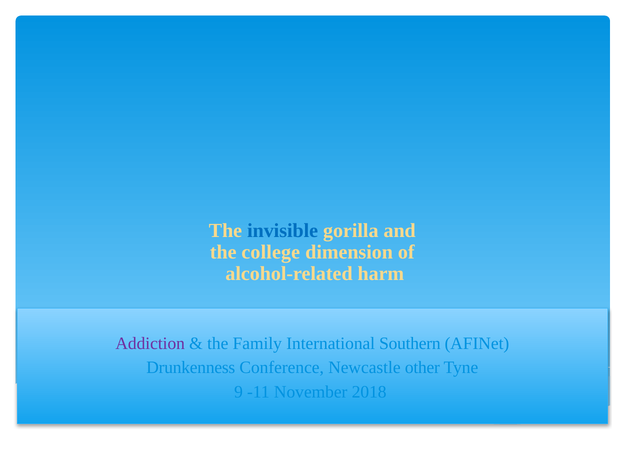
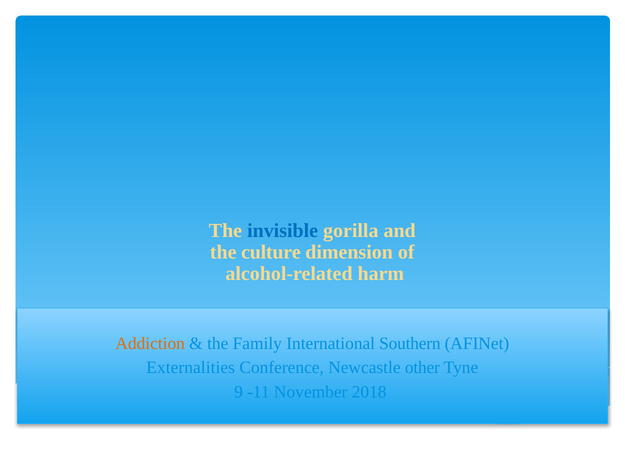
college: college -> culture
Addiction colour: purple -> orange
Drunkenness: Drunkenness -> Externalities
